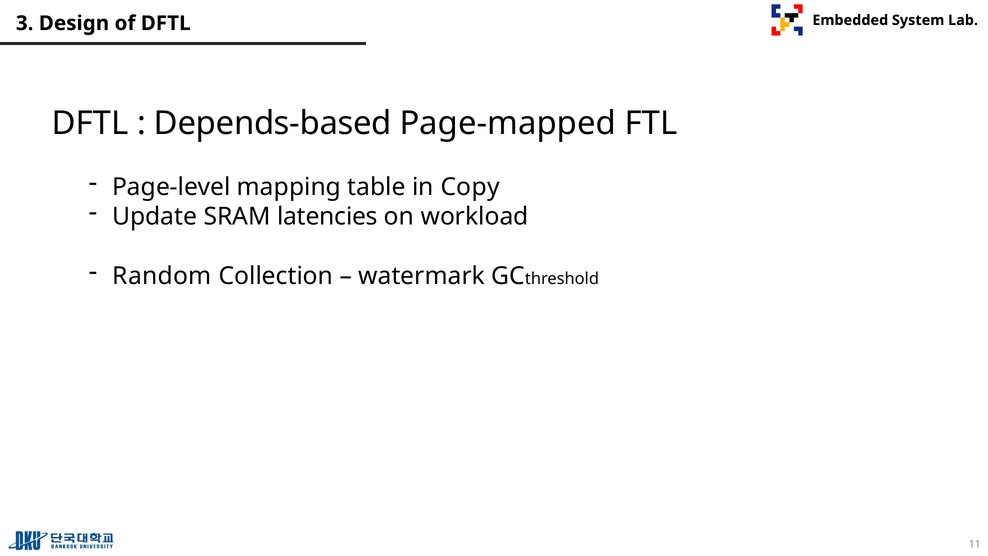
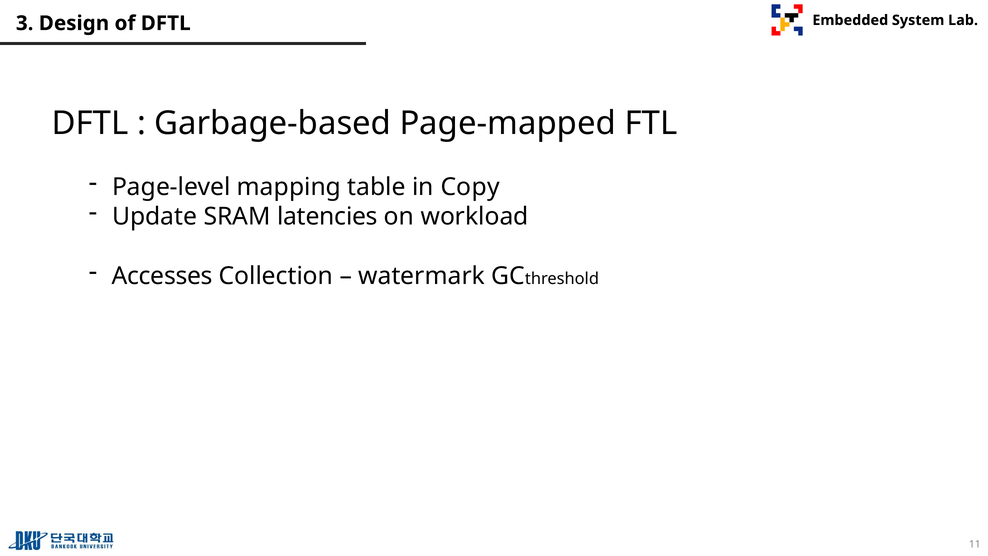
Depends-based: Depends-based -> Garbage-based
Random: Random -> Accesses
